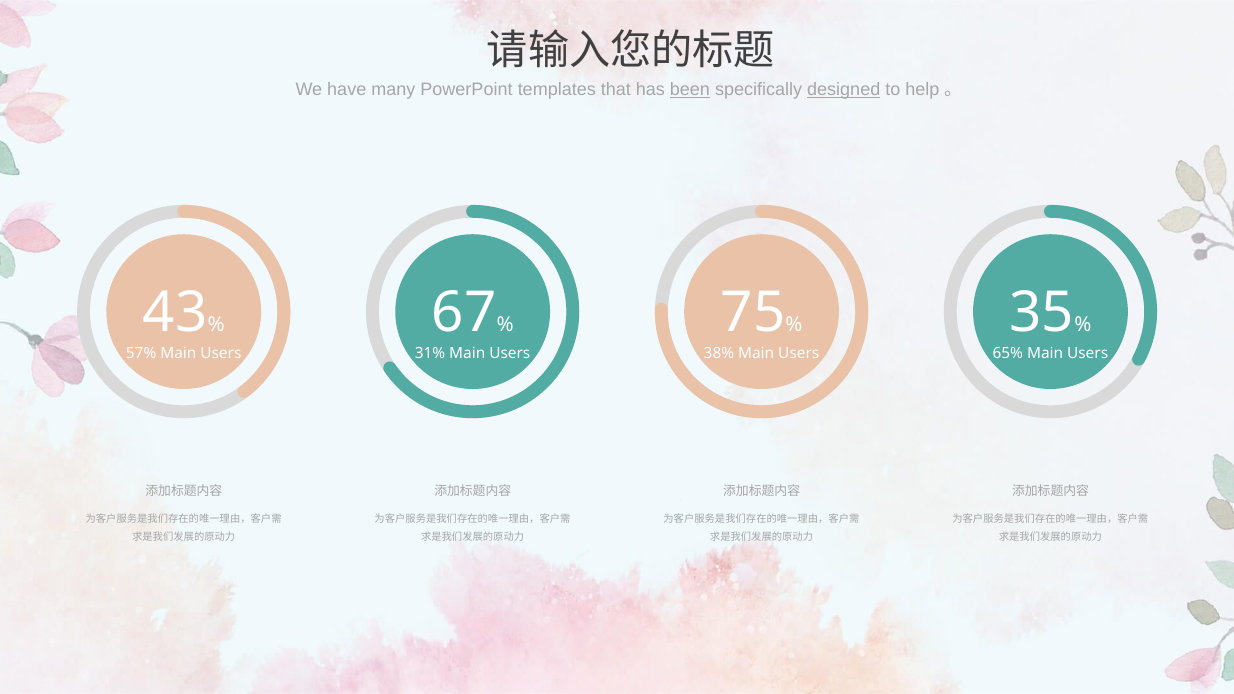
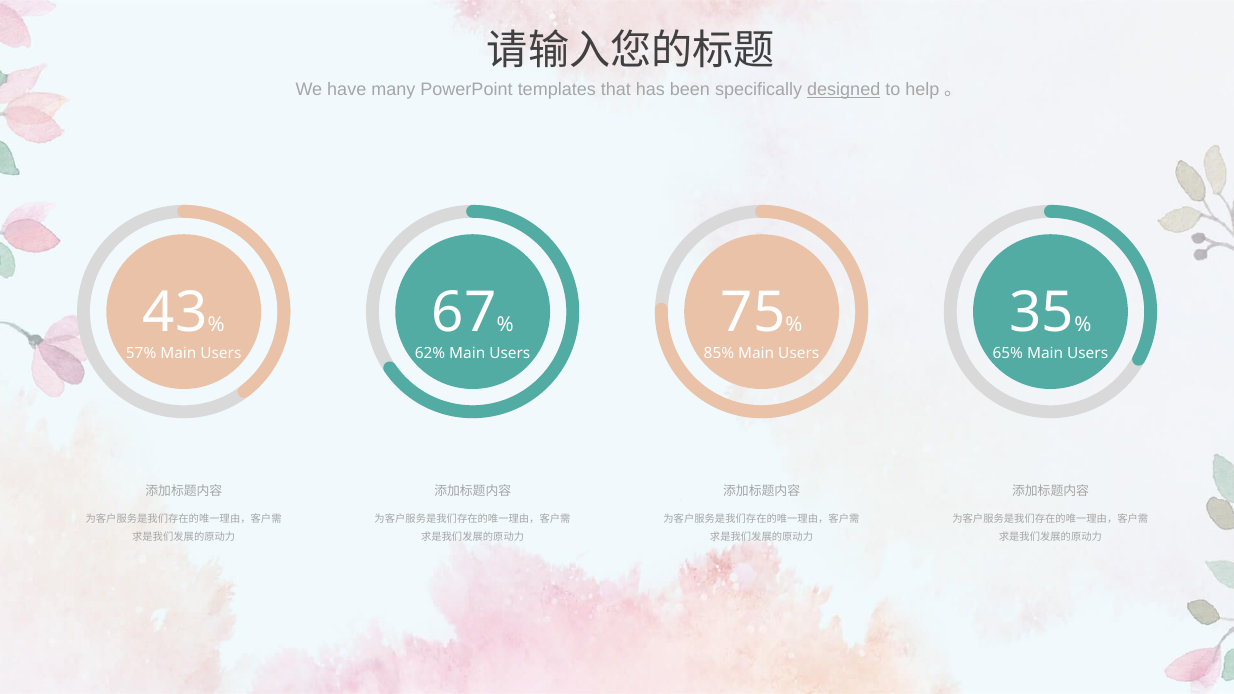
been underline: present -> none
31%: 31% -> 62%
38%: 38% -> 85%
